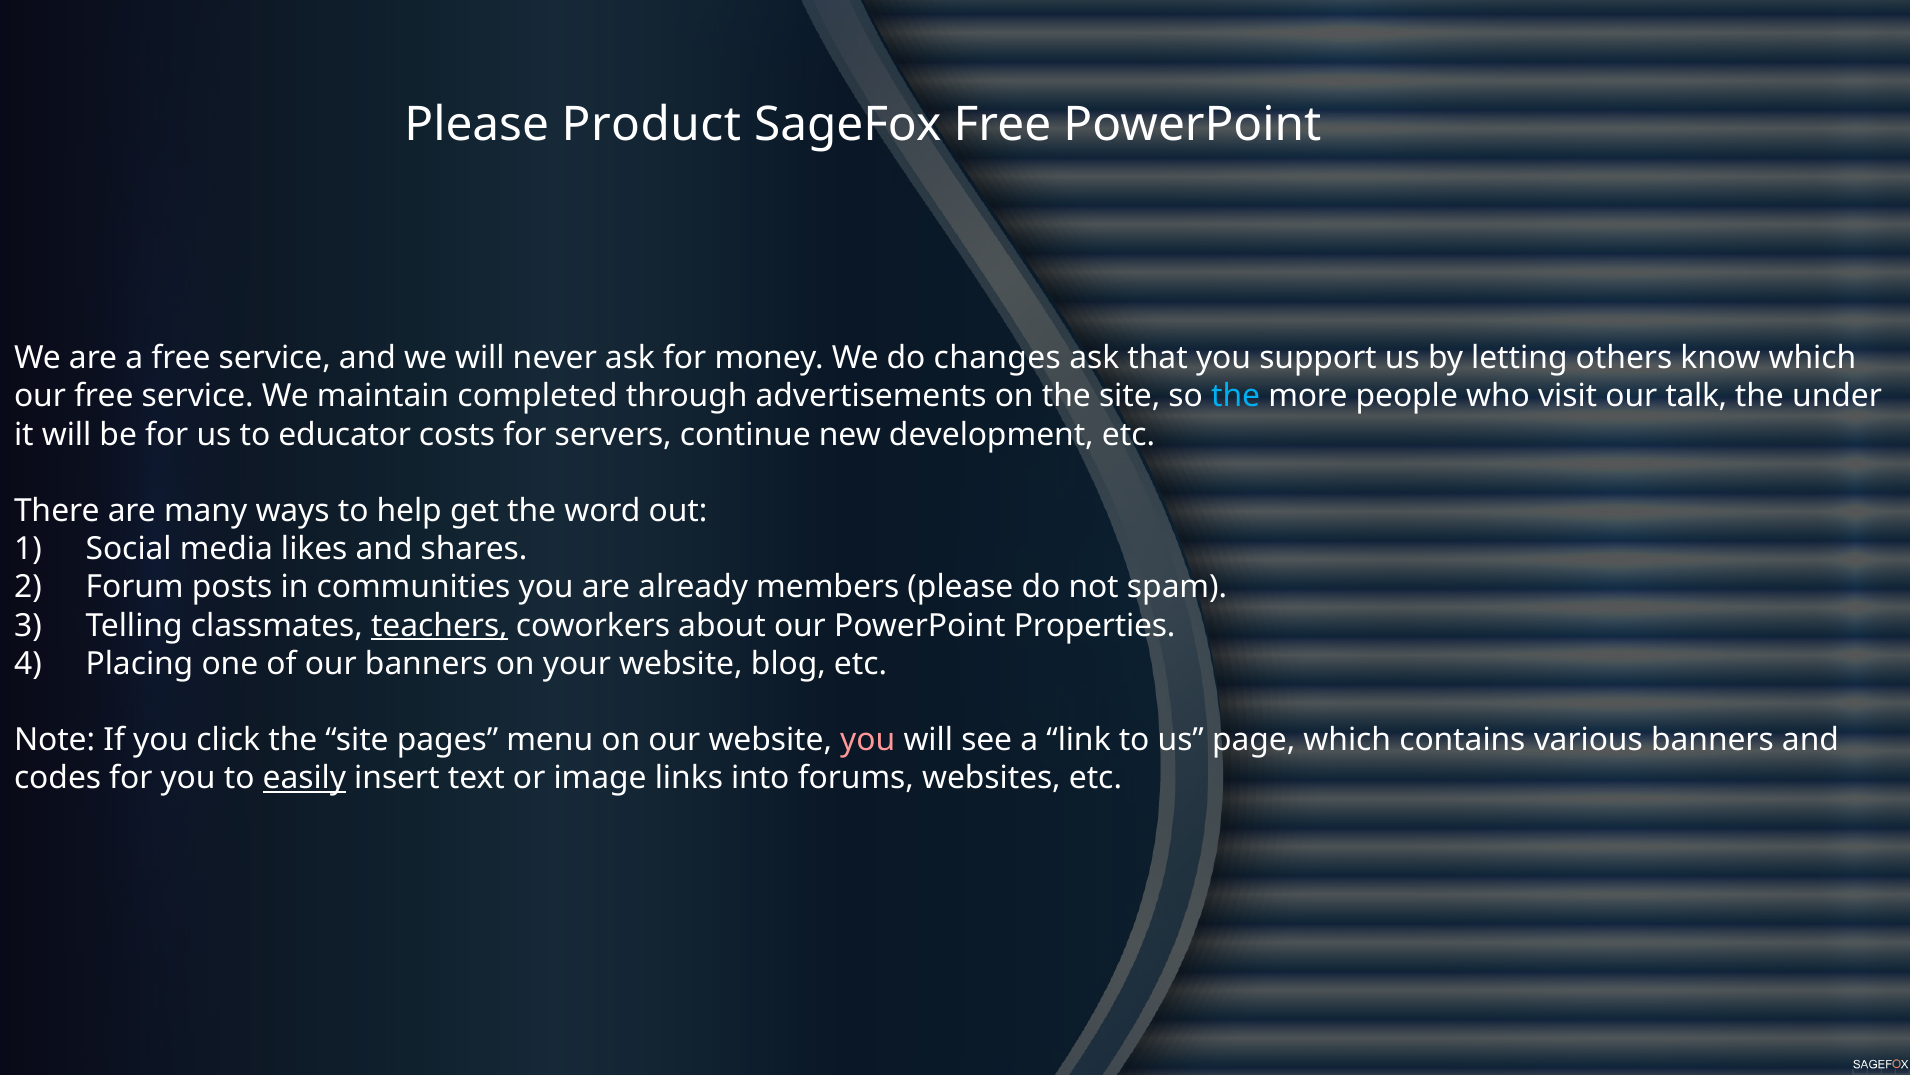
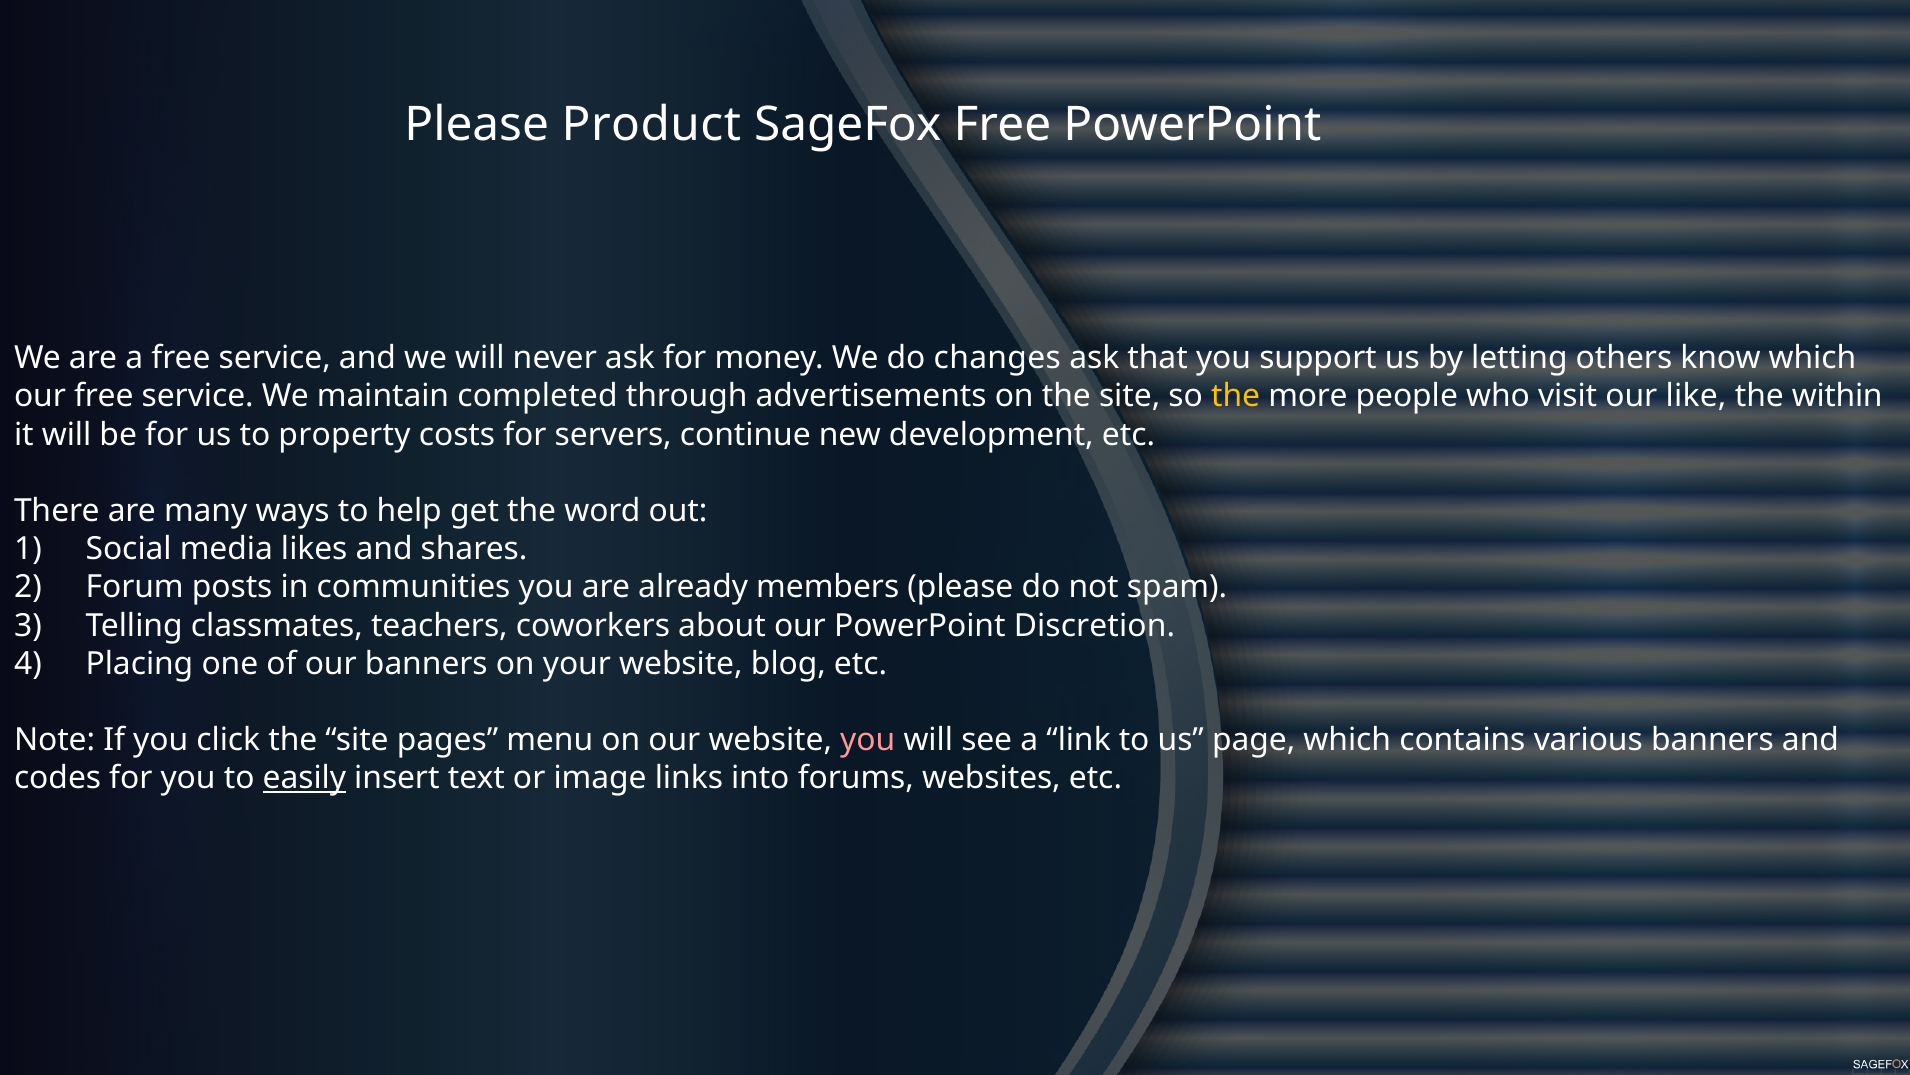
the at (1236, 396) colour: light blue -> yellow
talk: talk -> like
under: under -> within
educator: educator -> property
teachers underline: present -> none
Properties: Properties -> Discretion
